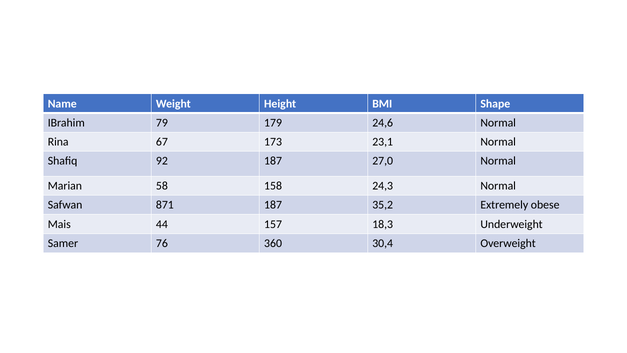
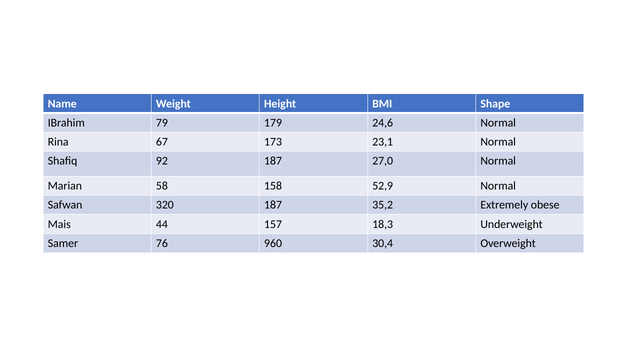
24,3: 24,3 -> 52,9
871: 871 -> 320
360: 360 -> 960
